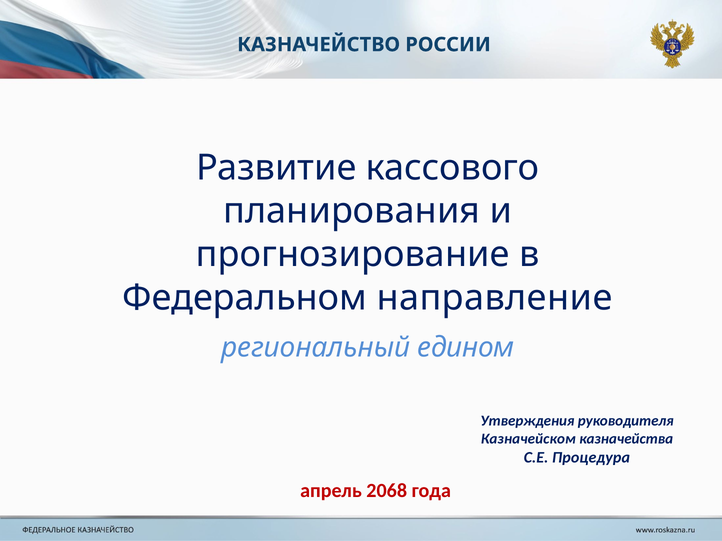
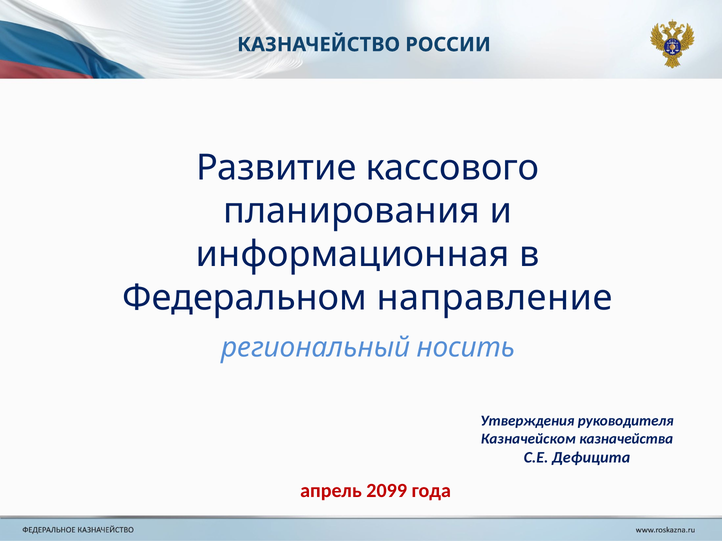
прогнозирование: прогнозирование -> информационная
едином: едином -> носить
Процедура: Процедура -> Дефицита
2068: 2068 -> 2099
